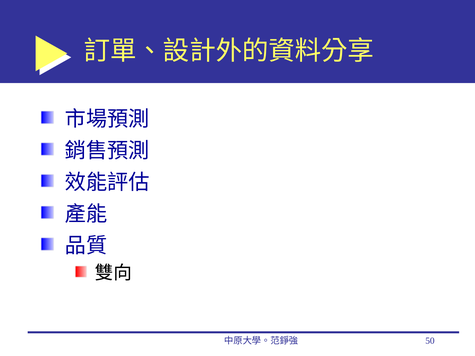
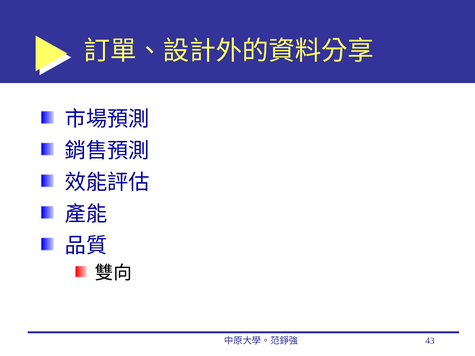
50: 50 -> 43
